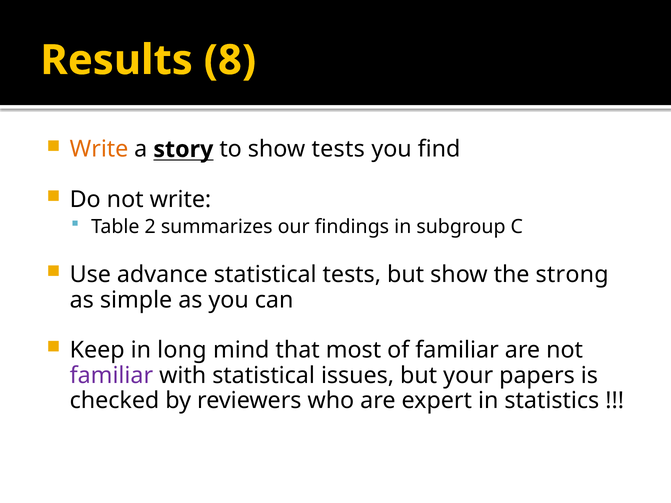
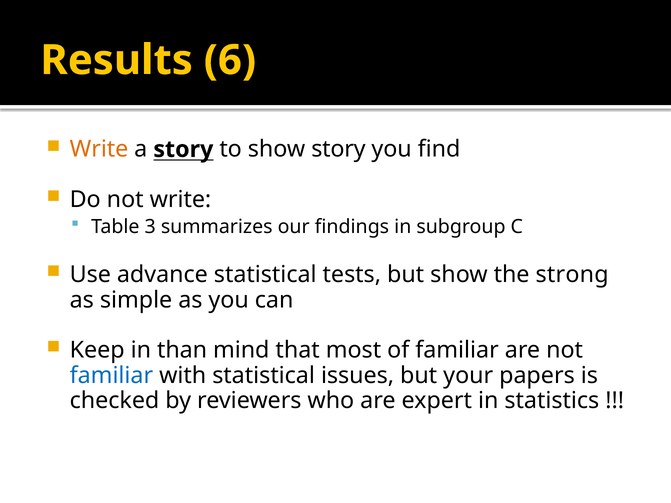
8: 8 -> 6
show tests: tests -> story
2: 2 -> 3
long: long -> than
familiar at (111, 376) colour: purple -> blue
